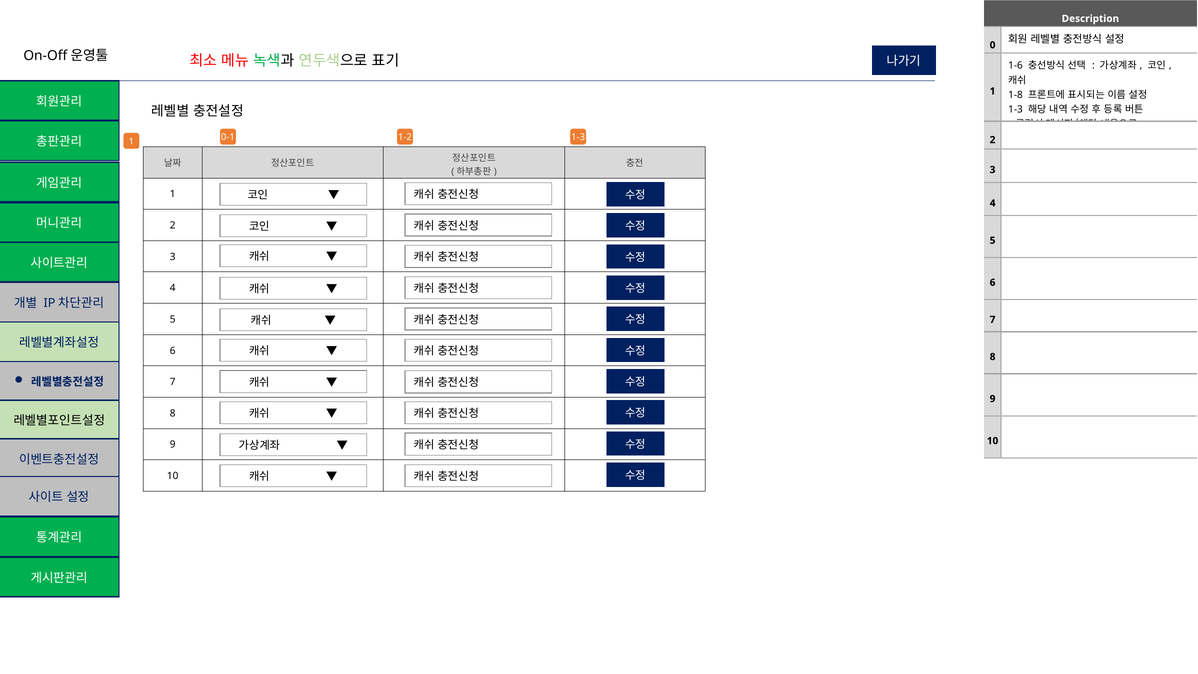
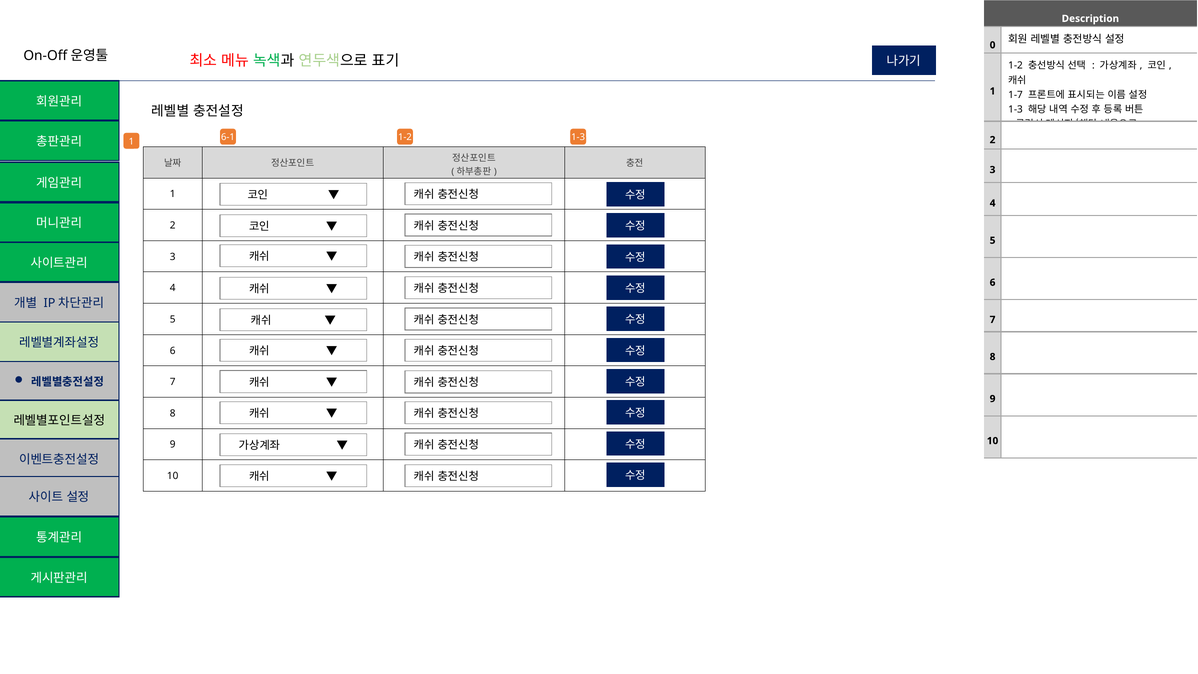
1-6 at (1016, 66): 1-6 -> 1-2
1-8: 1-8 -> 1-7
0-1: 0-1 -> 6-1
